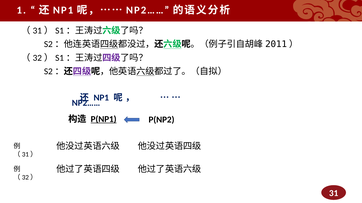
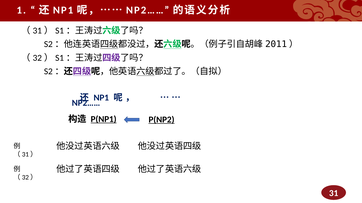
P(NP2 underline: none -> present
